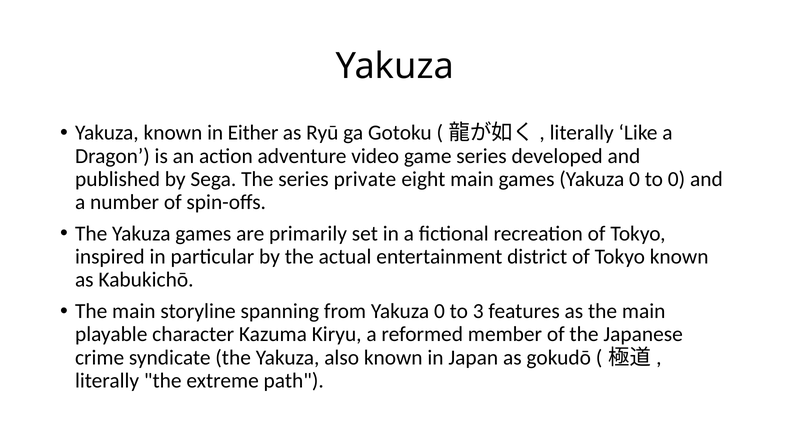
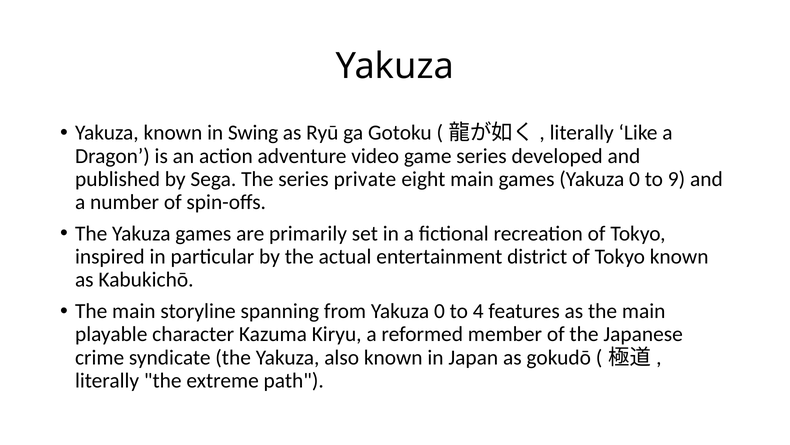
Either: Either -> Swing
to 0: 0 -> 9
3: 3 -> 4
